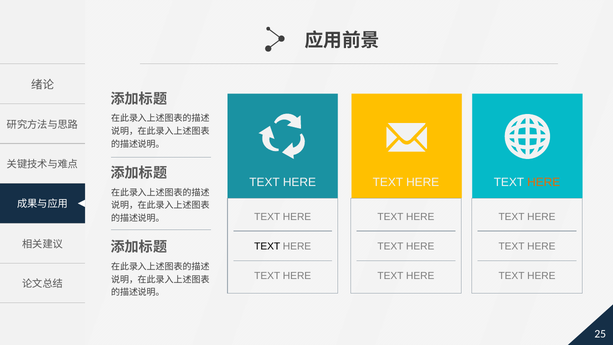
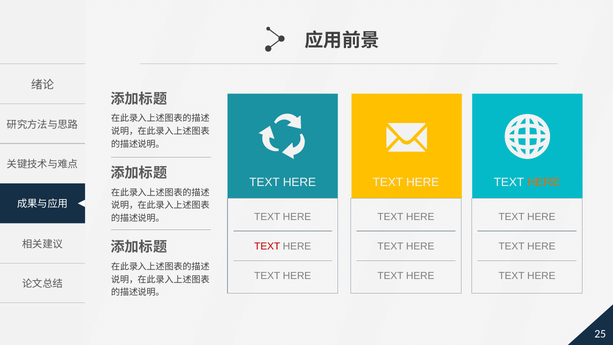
TEXT at (267, 246) colour: black -> red
